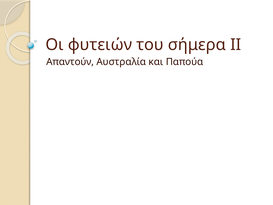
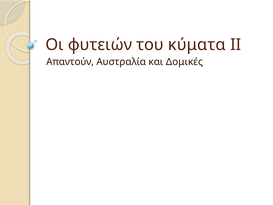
σήμερα: σήμερα -> κύματα
Παπούα: Παπούα -> Δομικές
